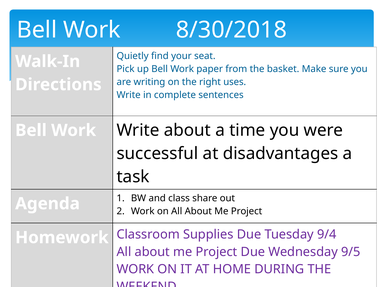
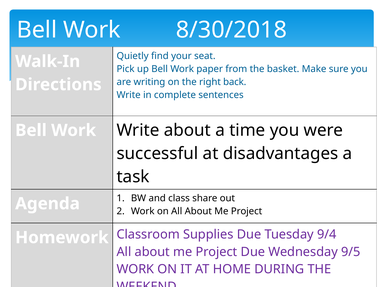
uses: uses -> back
